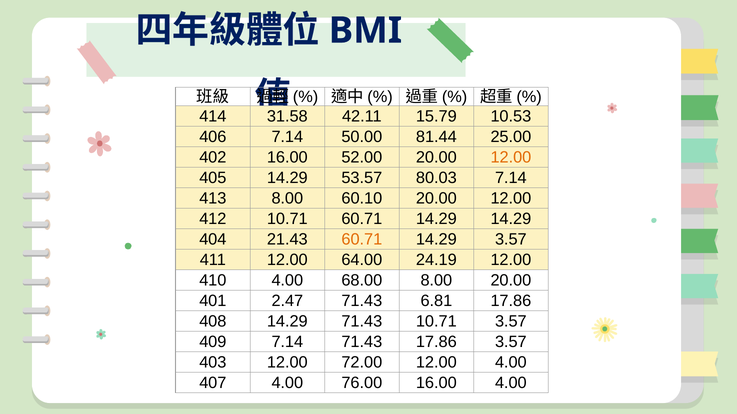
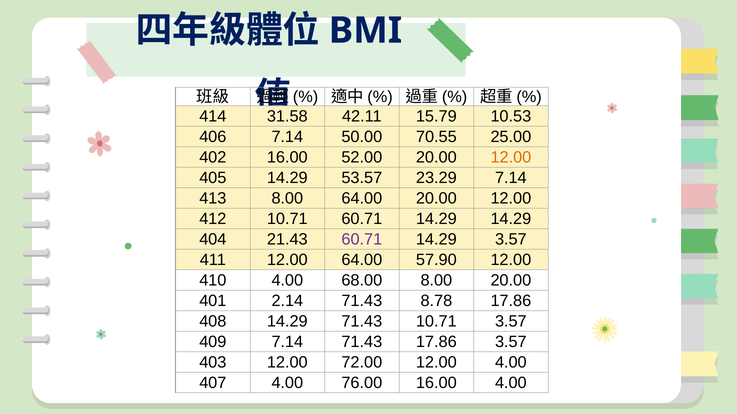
81.44: 81.44 -> 70.55
80.03: 80.03 -> 23.29
8.00 60.10: 60.10 -> 64.00
60.71 at (362, 240) colour: orange -> purple
24.19: 24.19 -> 57.90
2.47: 2.47 -> 2.14
6.81: 6.81 -> 8.78
